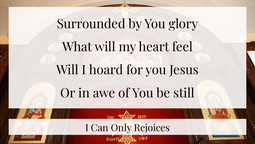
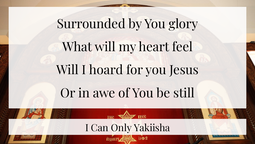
Rejoices: Rejoices -> Yakiisha
